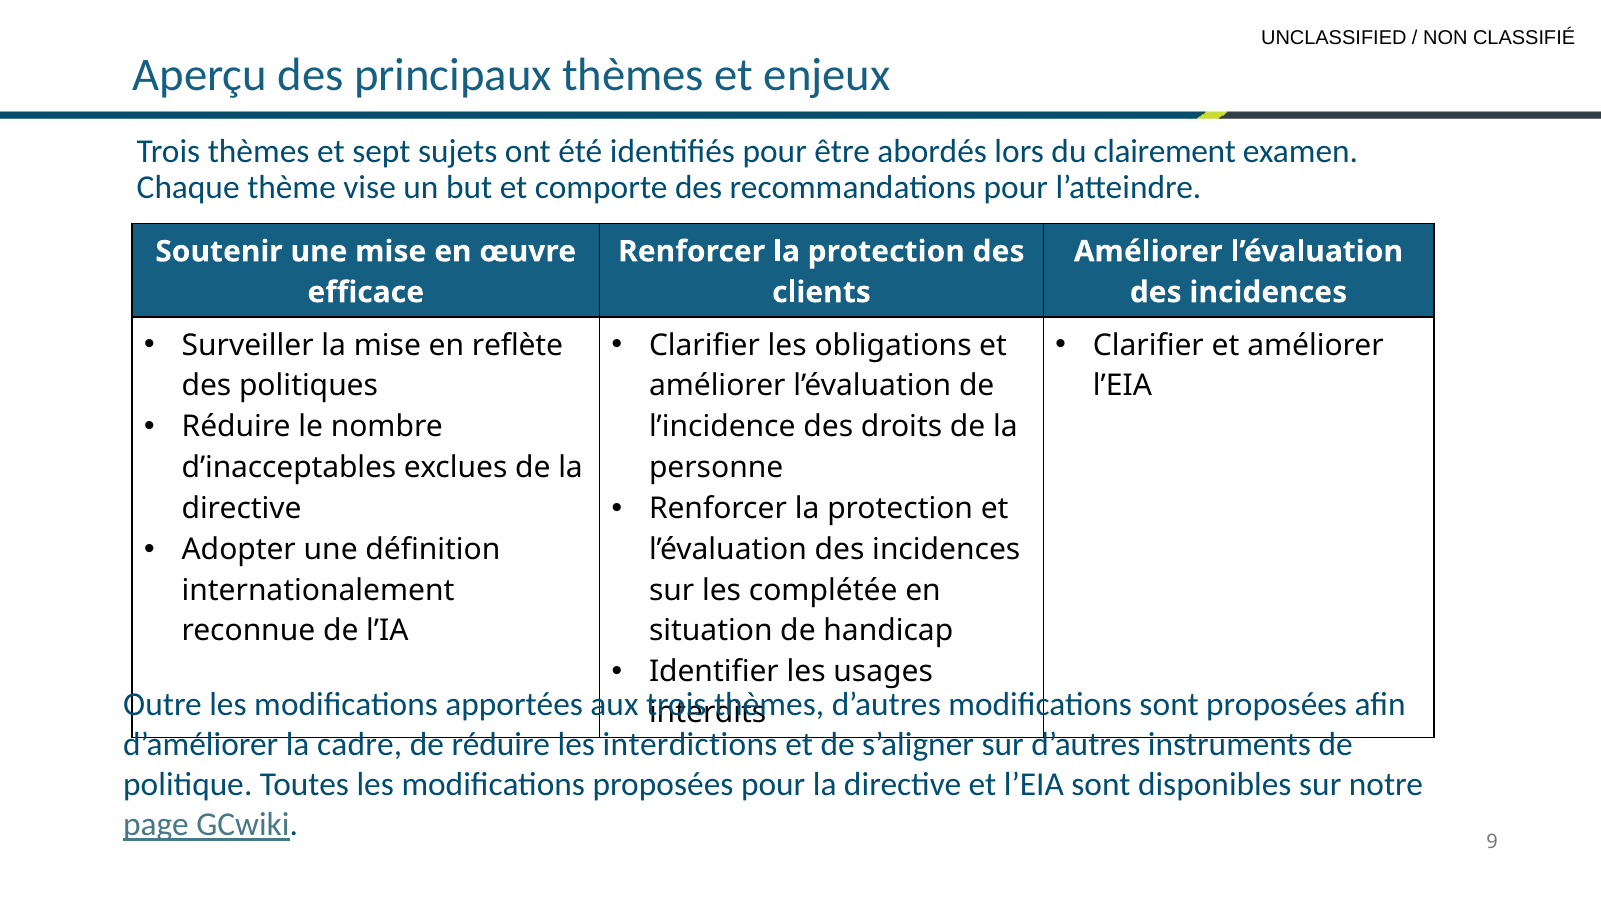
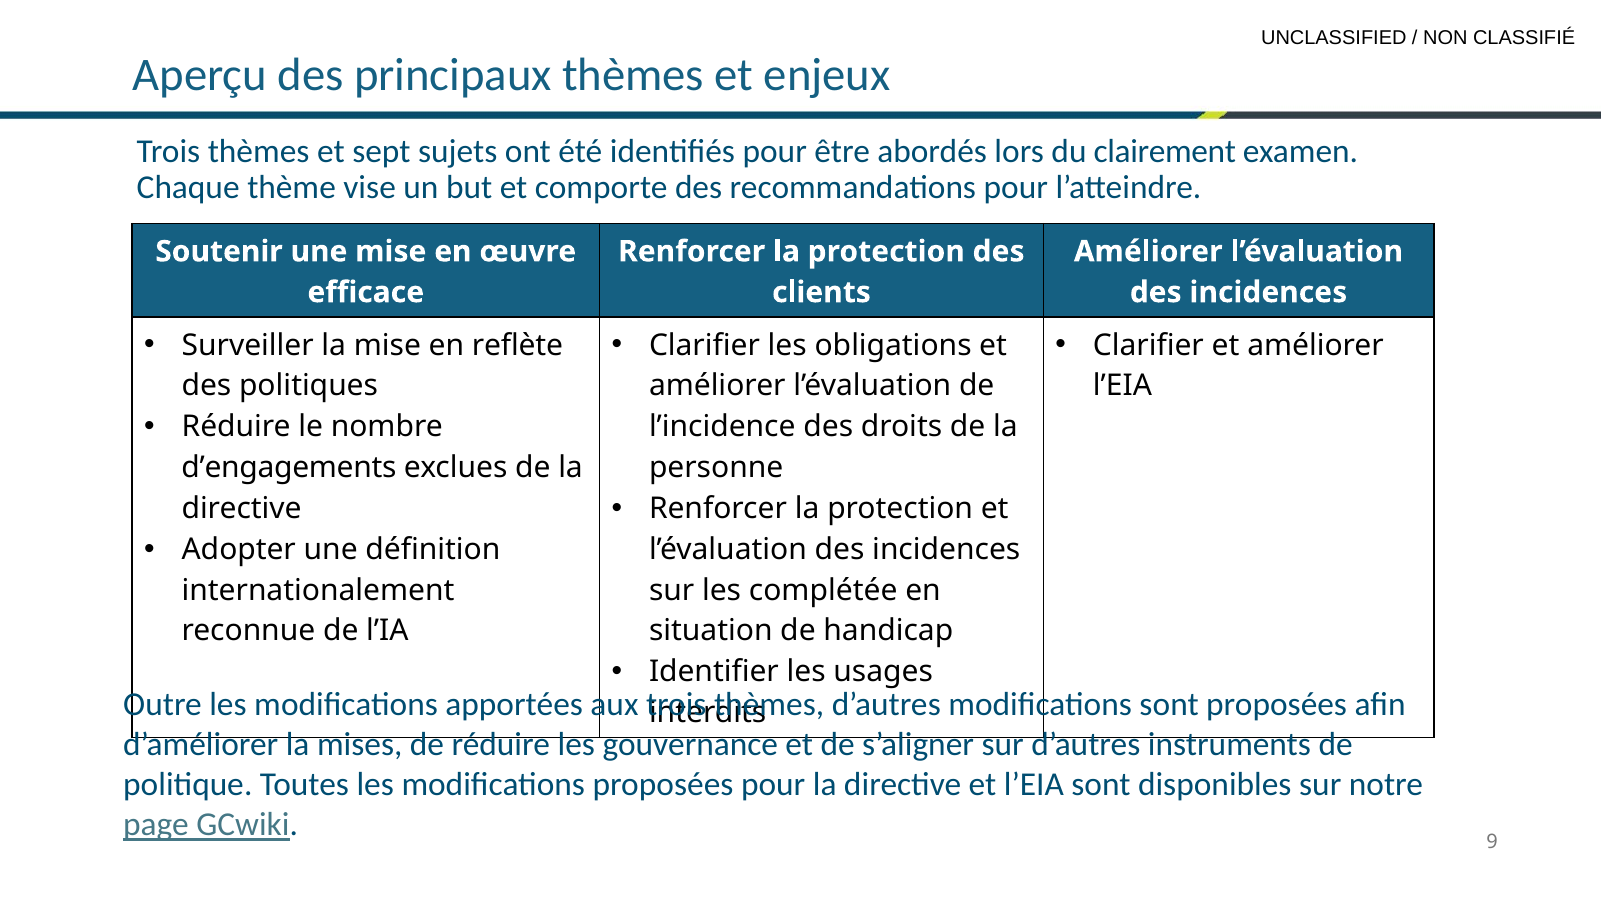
d’inacceptables: d’inacceptables -> d’engagements
cadre: cadre -> mises
interdictions: interdictions -> gouvernance
